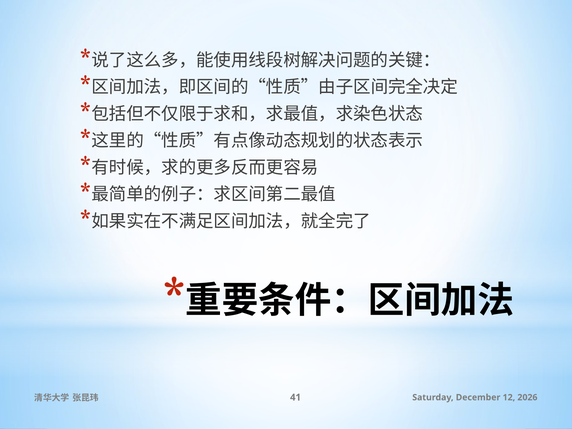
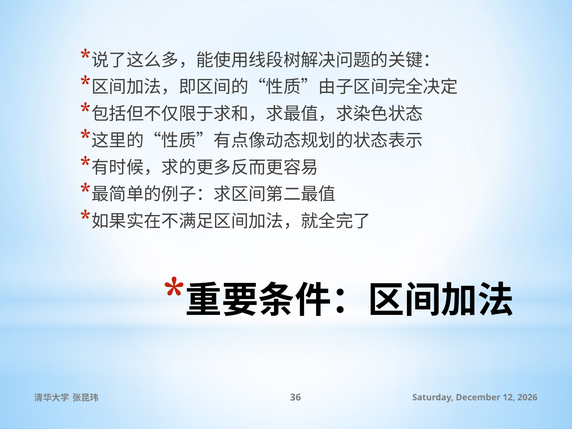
41: 41 -> 36
